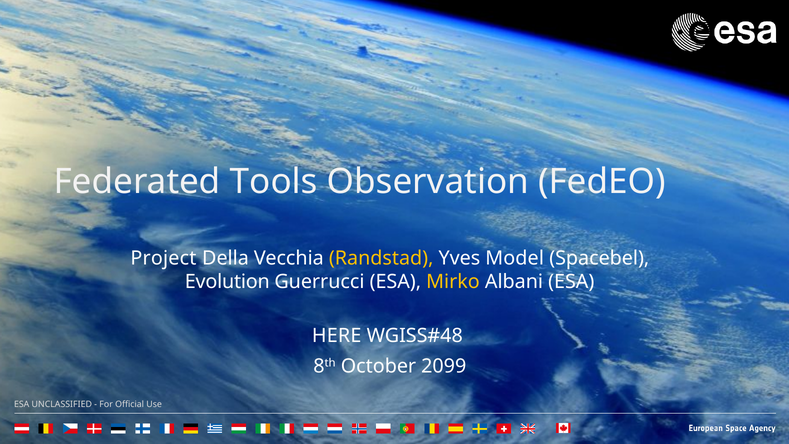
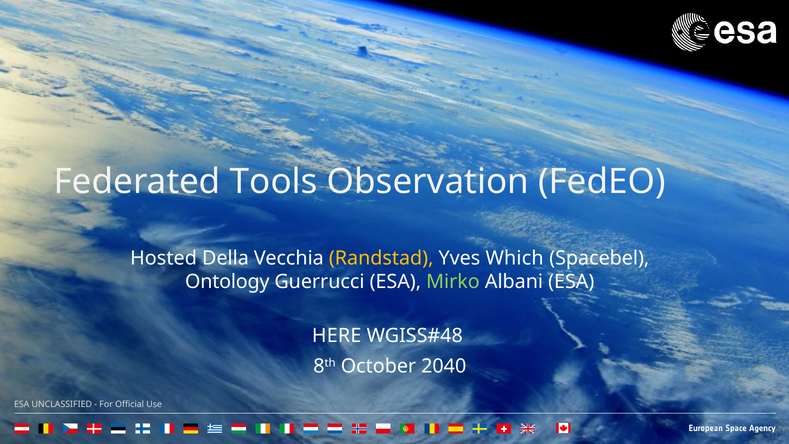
Project: Project -> Hosted
Model: Model -> Which
Evolution: Evolution -> Ontology
Mirko colour: yellow -> light green
2099: 2099 -> 2040
